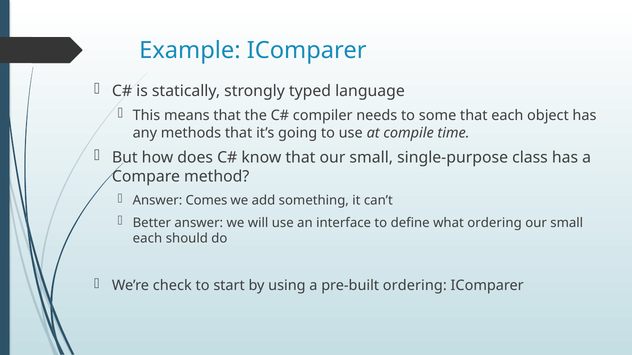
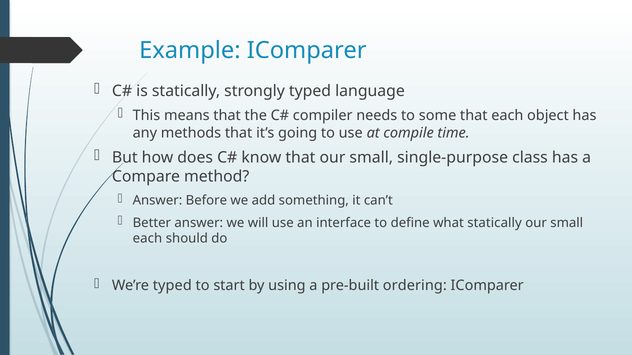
Comes: Comes -> Before
what ordering: ordering -> statically
We’re check: check -> typed
